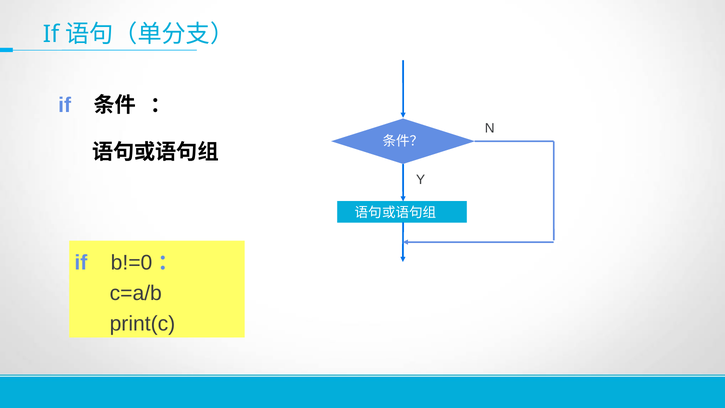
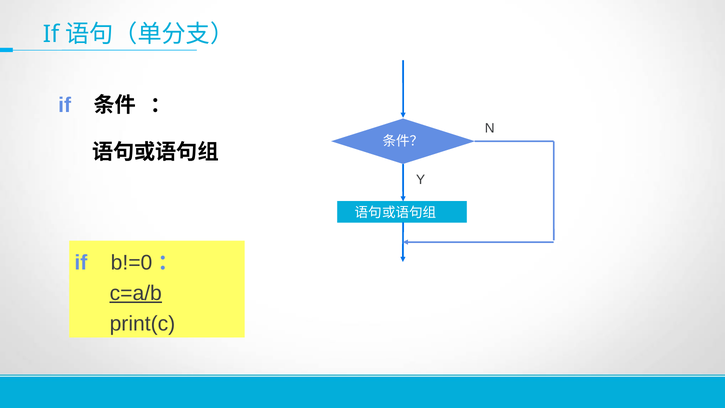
c=a/b underline: none -> present
